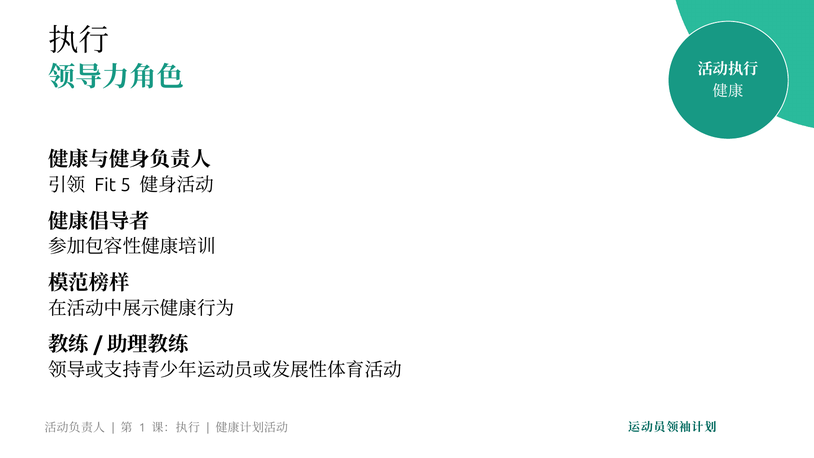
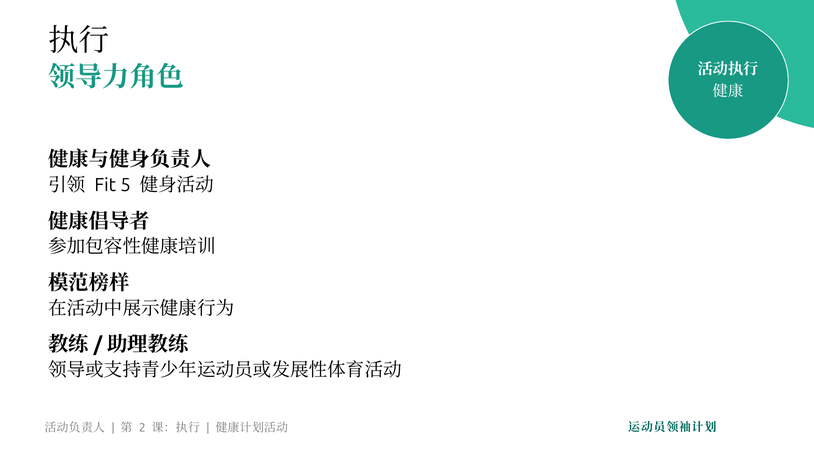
1: 1 -> 2
